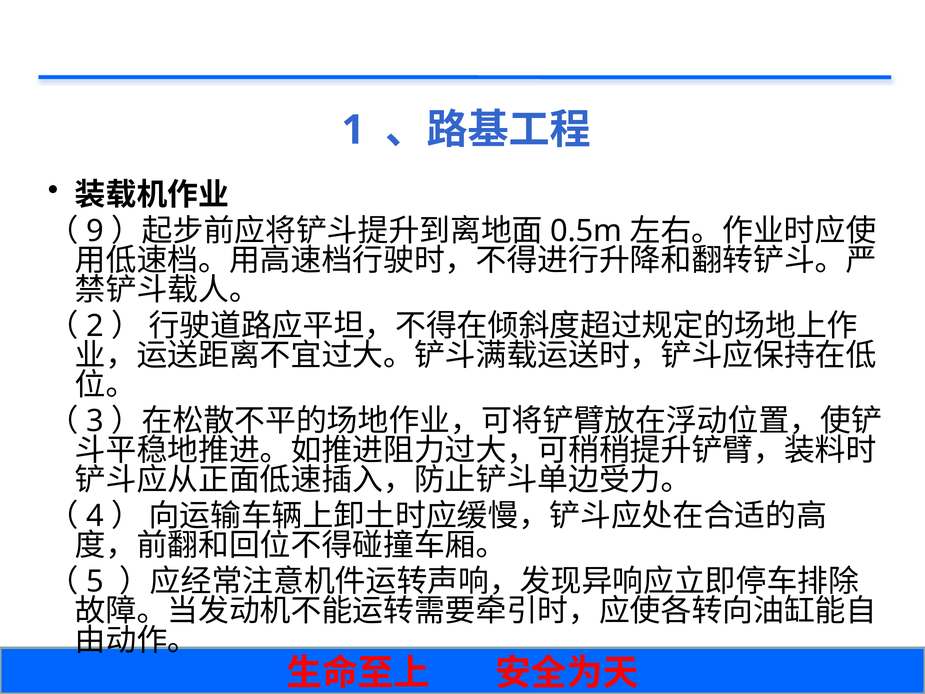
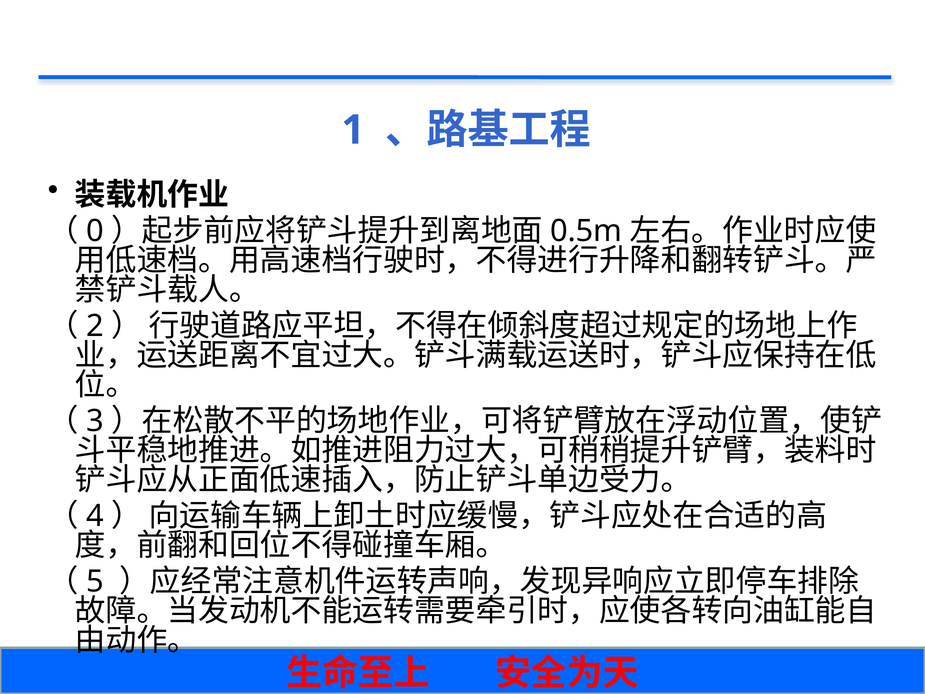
9: 9 -> 0
